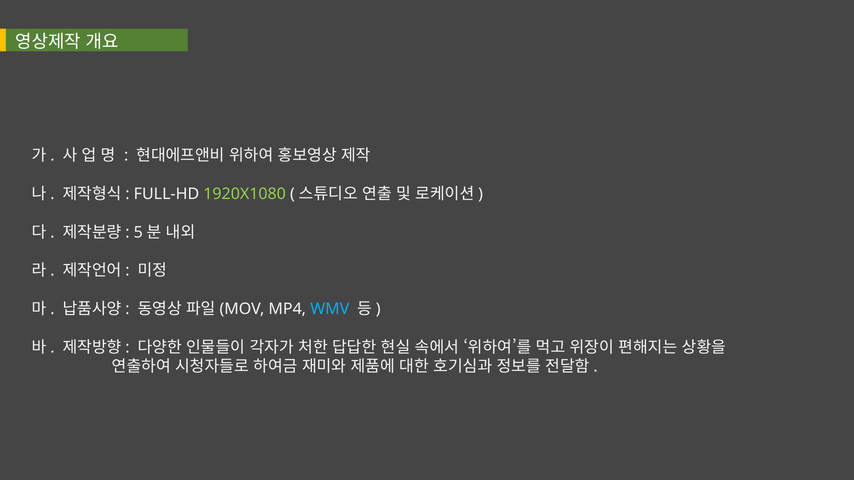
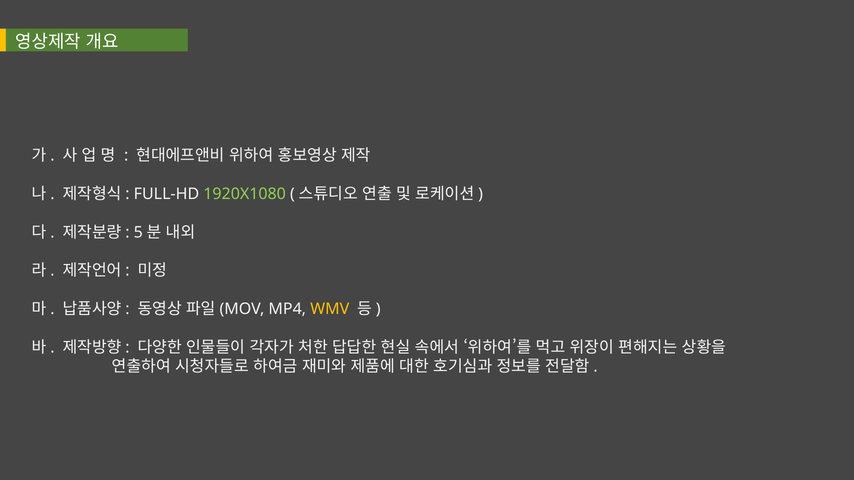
WMV colour: light blue -> yellow
